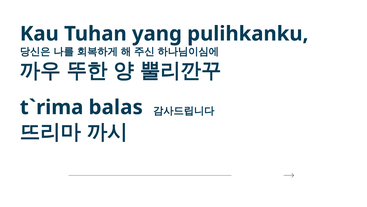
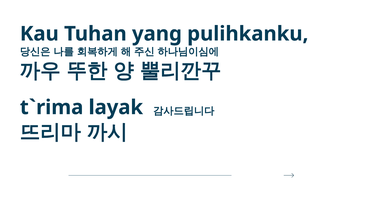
balas: balas -> layak
